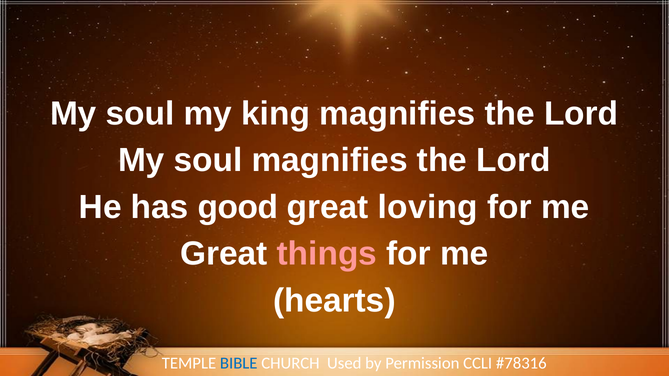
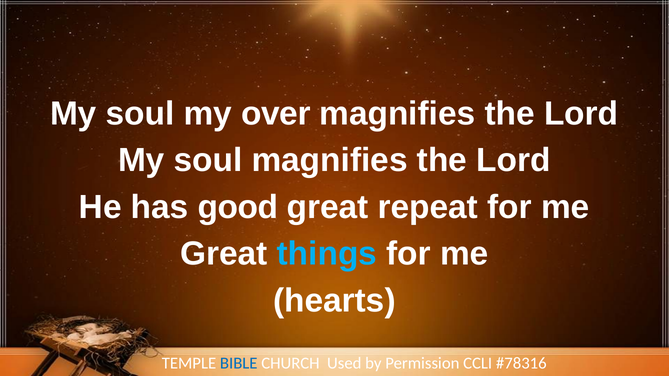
king: king -> over
loving: loving -> repeat
things colour: pink -> light blue
